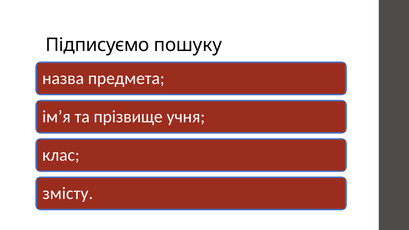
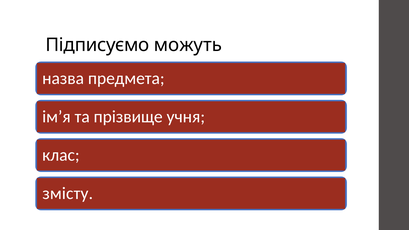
пошуку: пошуку -> можуть
